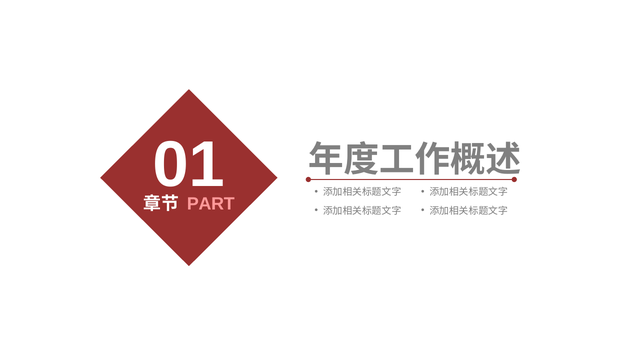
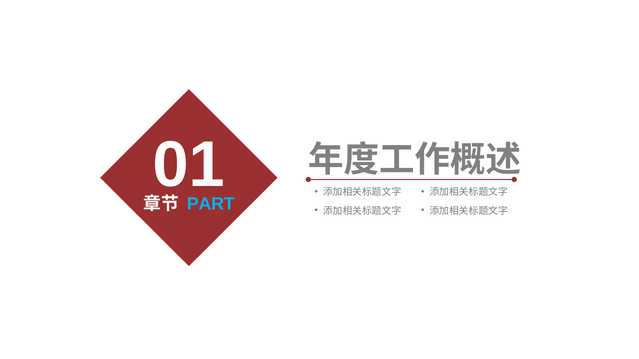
PART colour: pink -> light blue
